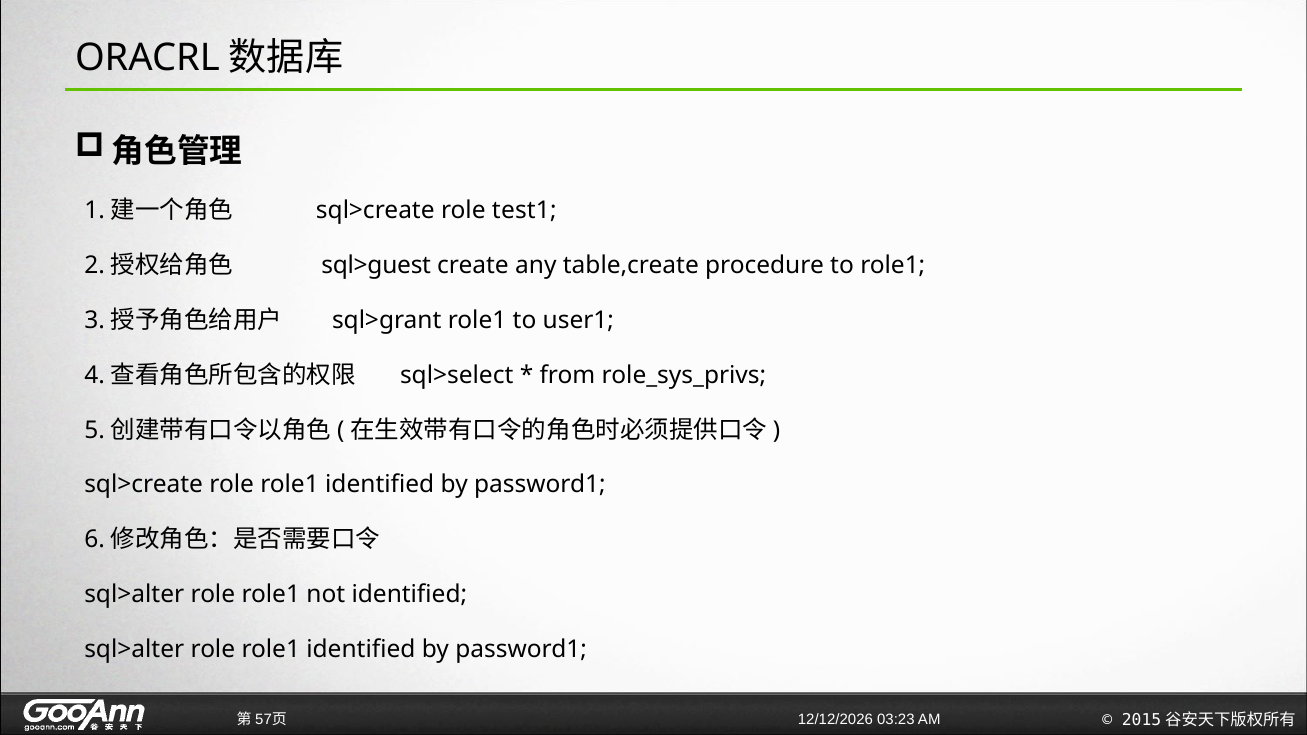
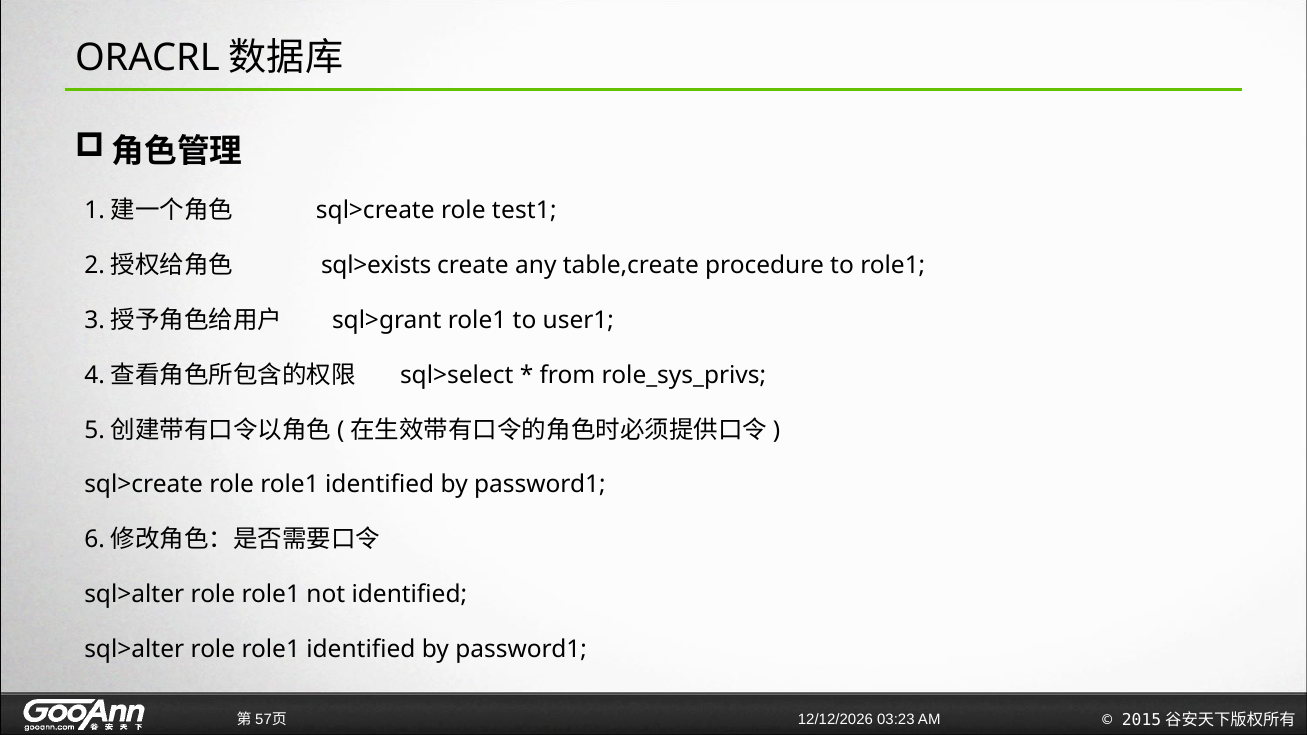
sql>guest: sql>guest -> sql>exists
